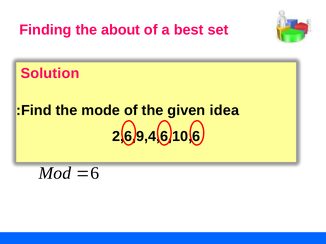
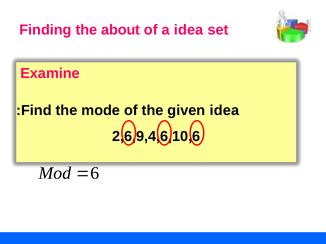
a best: best -> idea
Solution: Solution -> Examine
